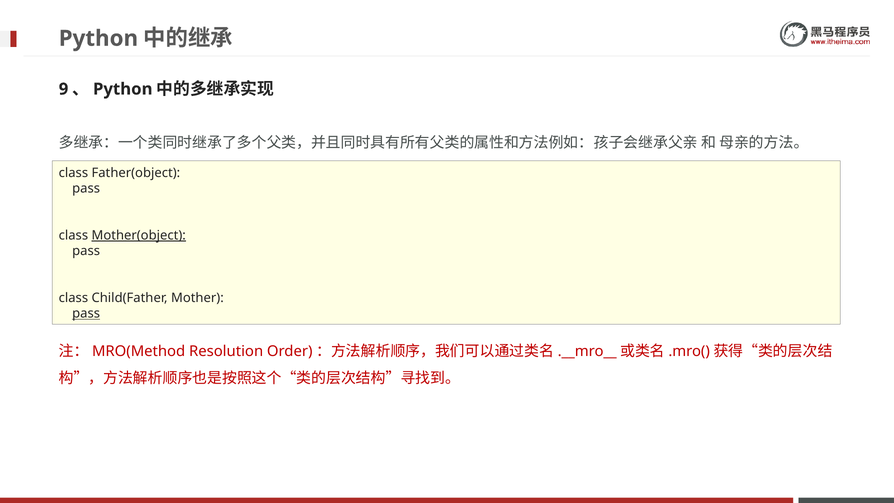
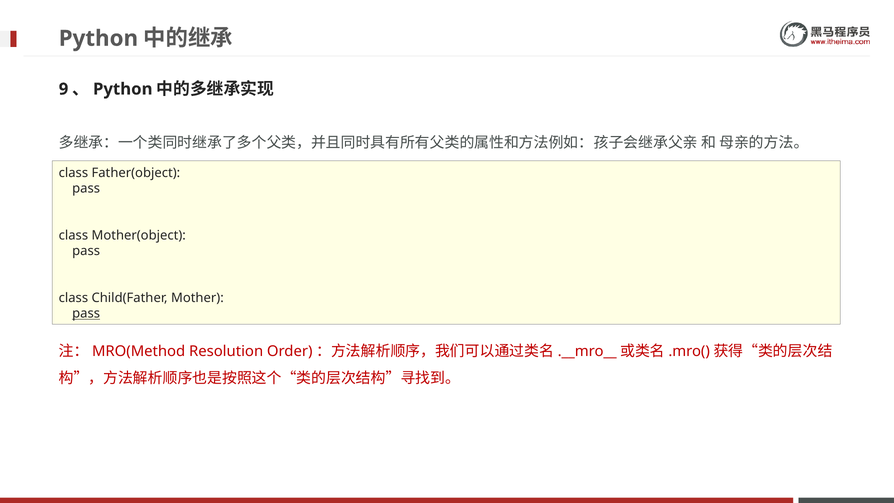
Mother(object underline: present -> none
